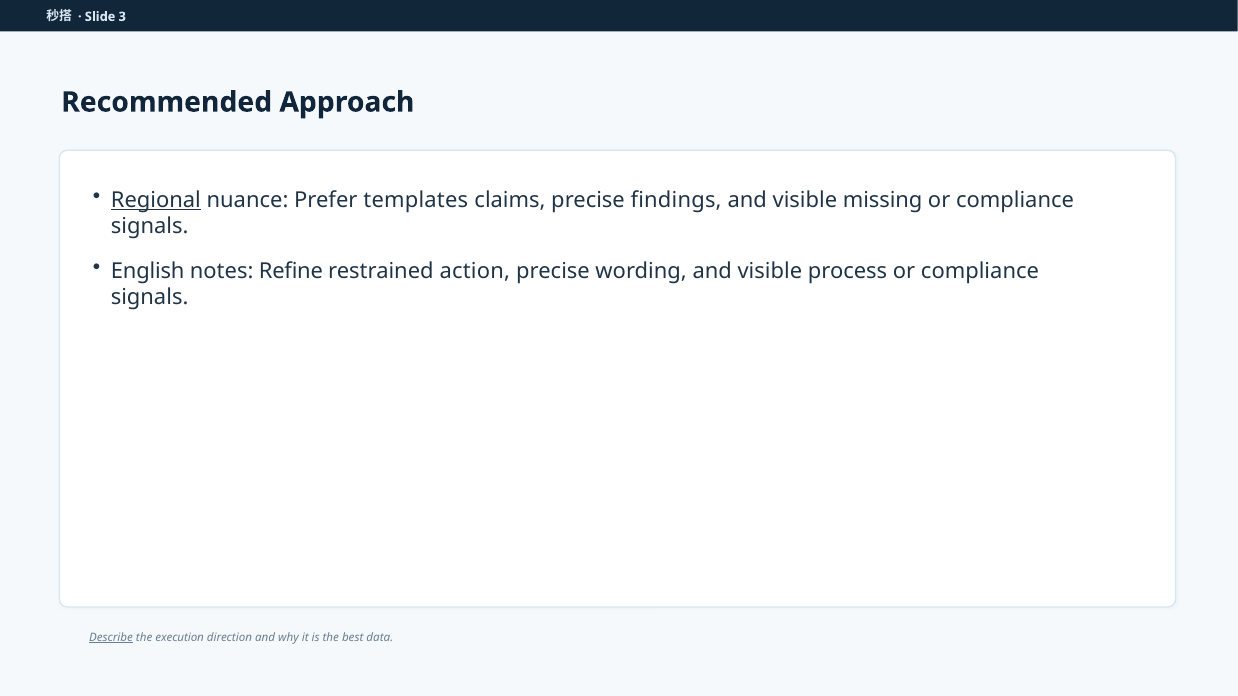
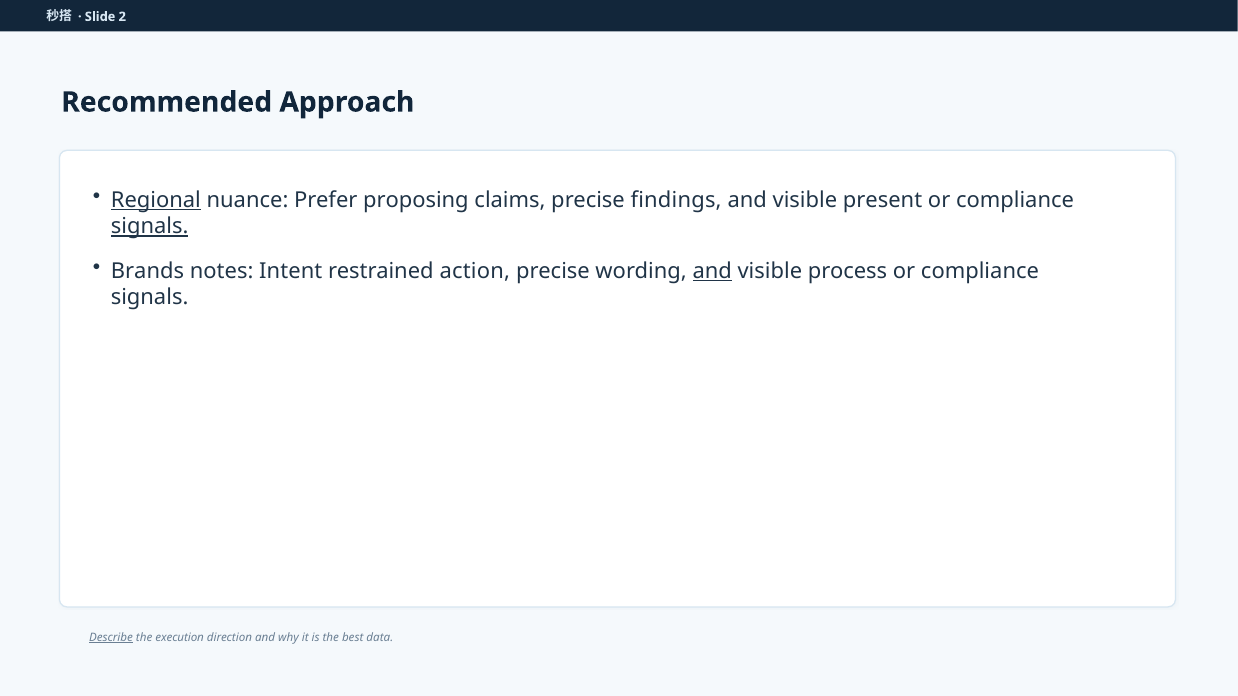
3: 3 -> 2
templates: templates -> proposing
missing: missing -> present
signals at (150, 227) underline: none -> present
English: English -> Brands
Refine: Refine -> Intent
and at (712, 271) underline: none -> present
